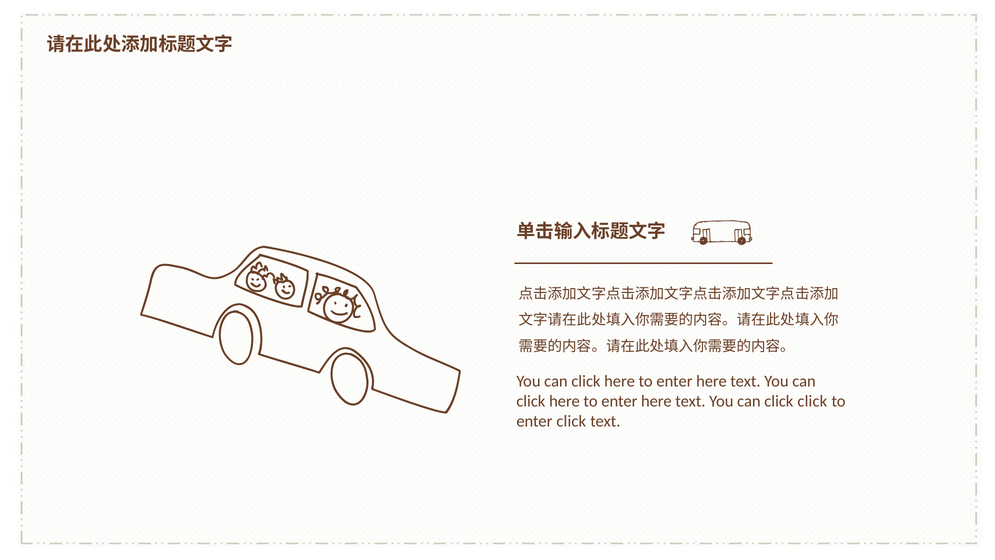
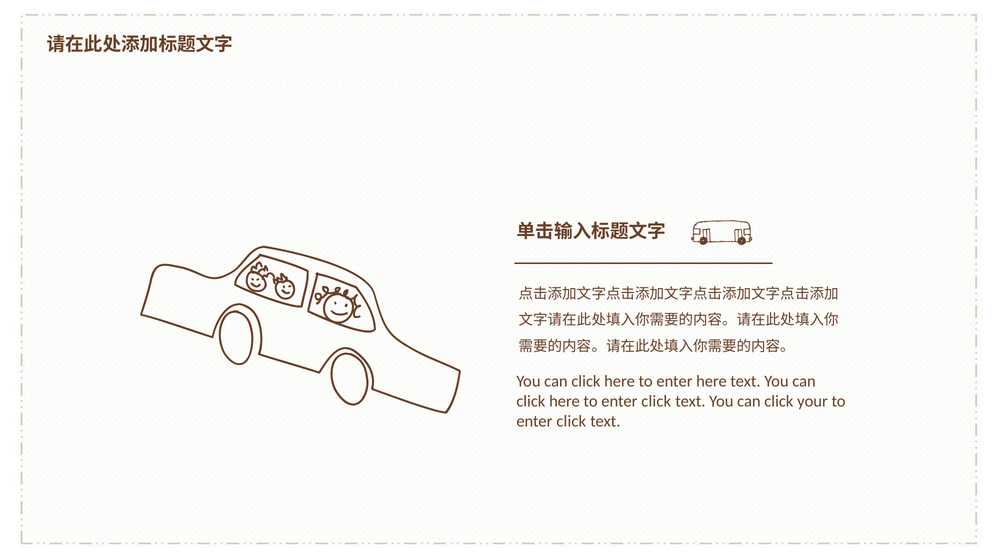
here at (656, 401): here -> click
click click: click -> your
